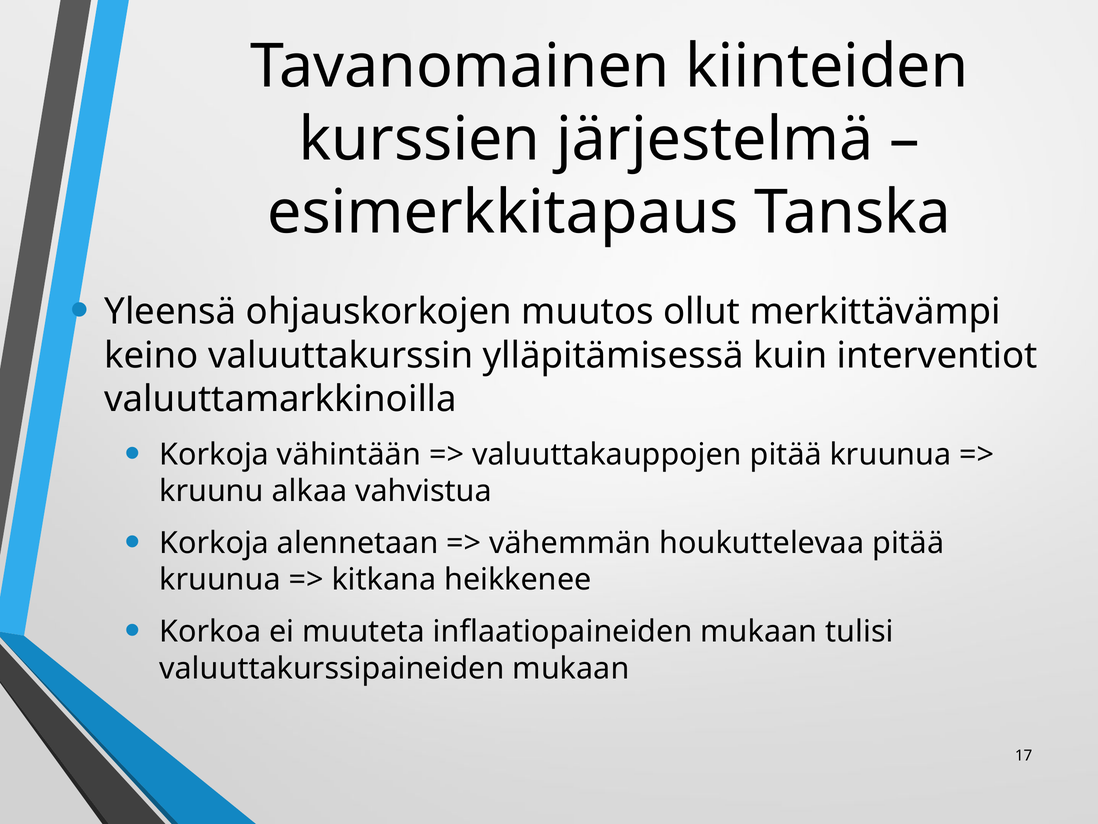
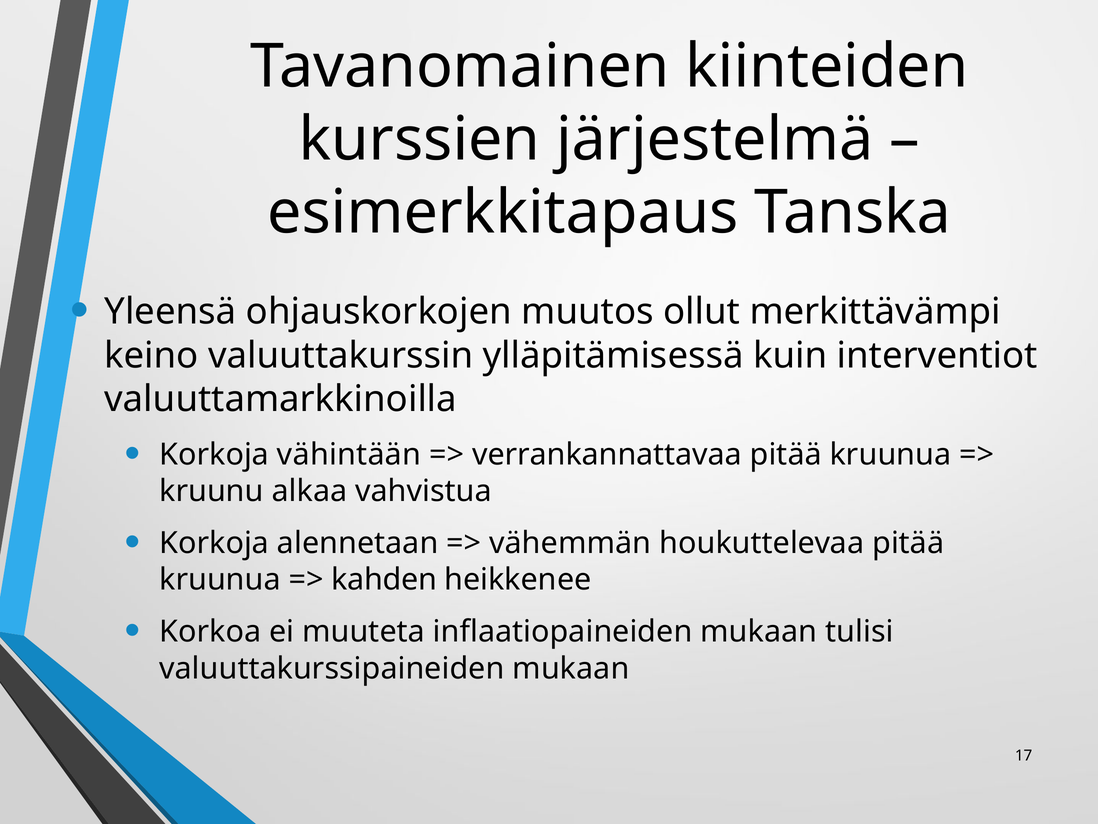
valuuttakauppojen: valuuttakauppojen -> verrankannattavaa
kitkana: kitkana -> kahden
